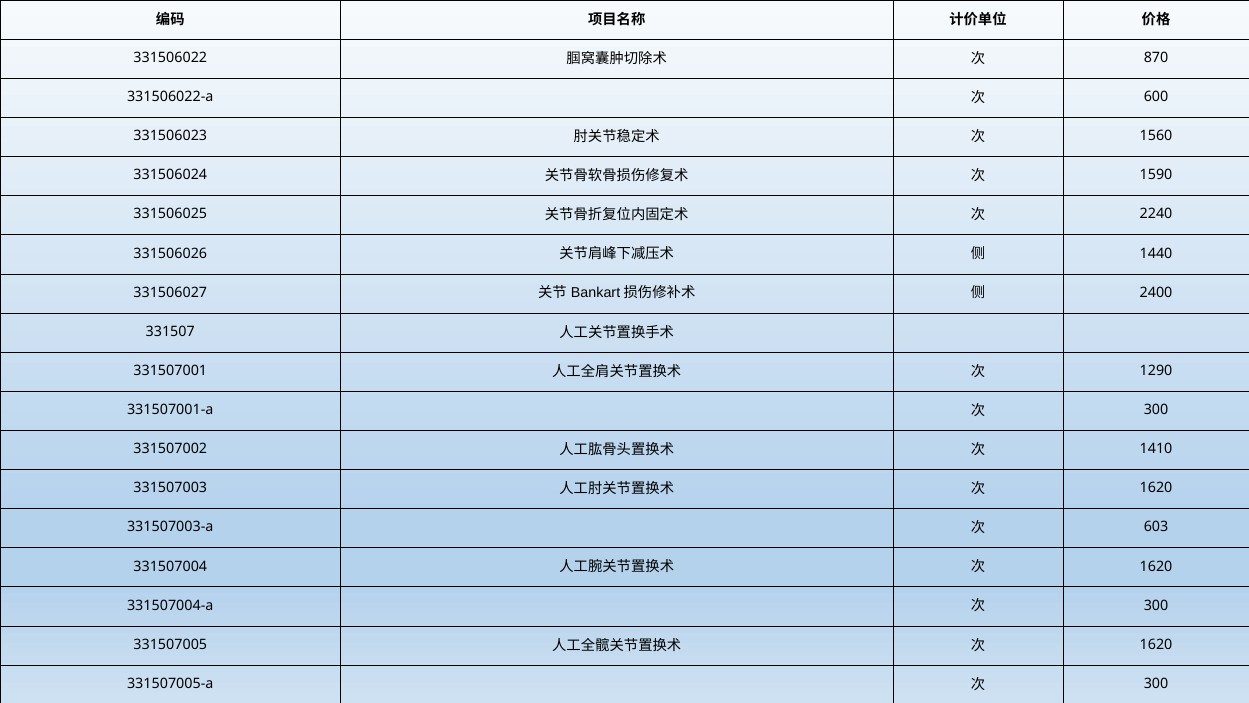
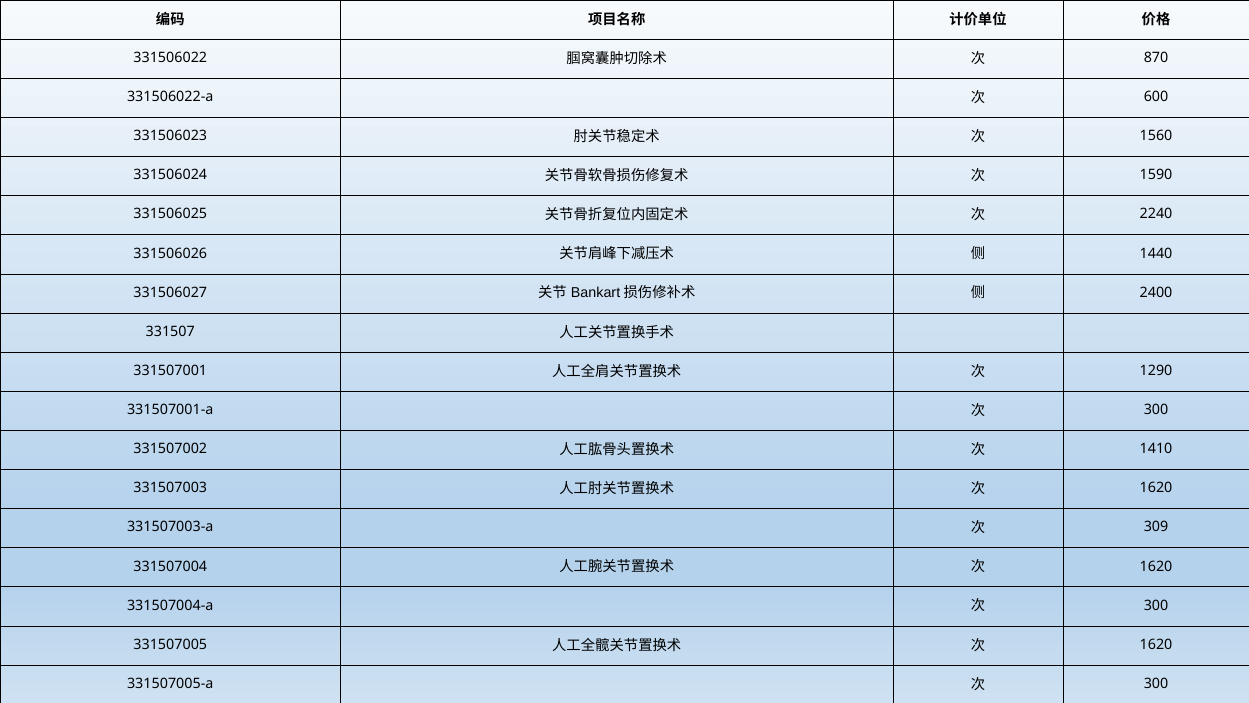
603: 603 -> 309
